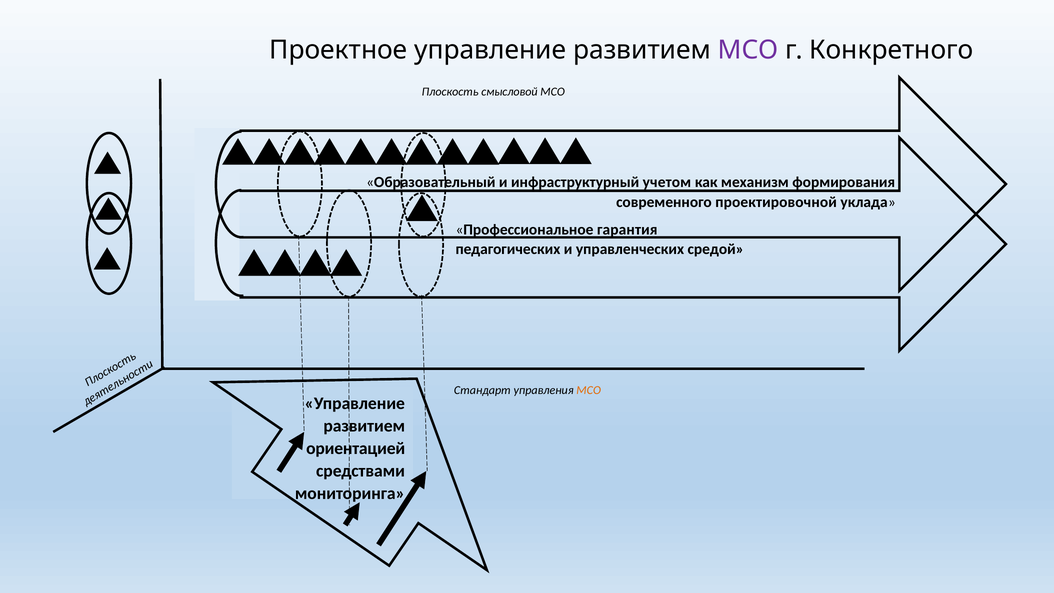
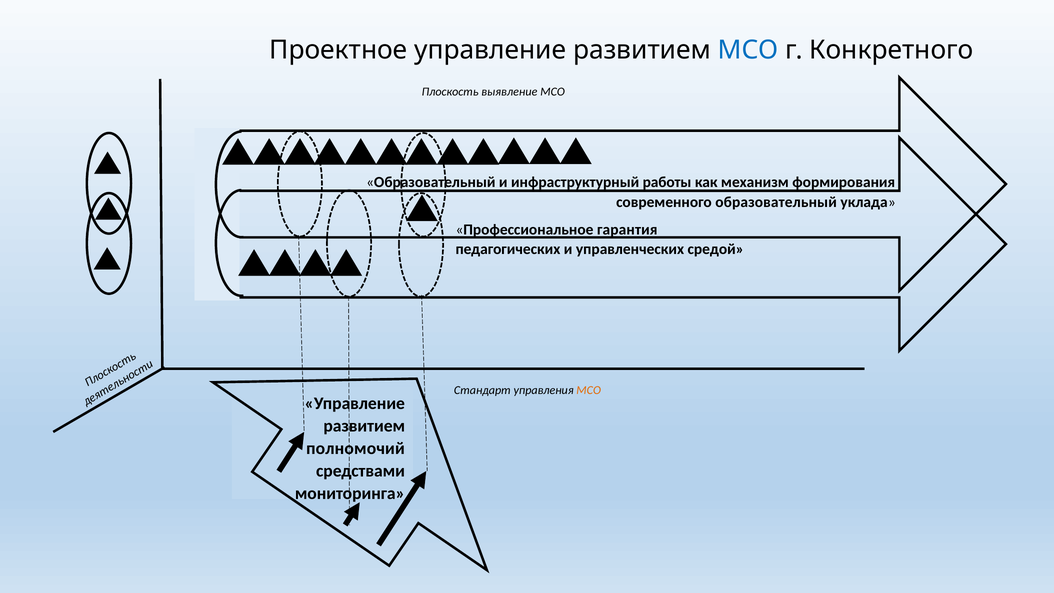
МСО at (748, 50) colour: purple -> blue
смысловой: смысловой -> выявление
учетом: учетом -> работы
современного проектировочной: проектировочной -> образовательный
ориентацией: ориентацией -> полномочий
